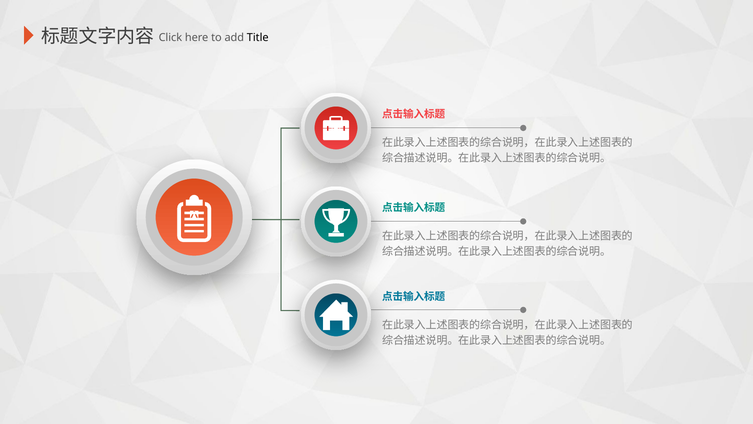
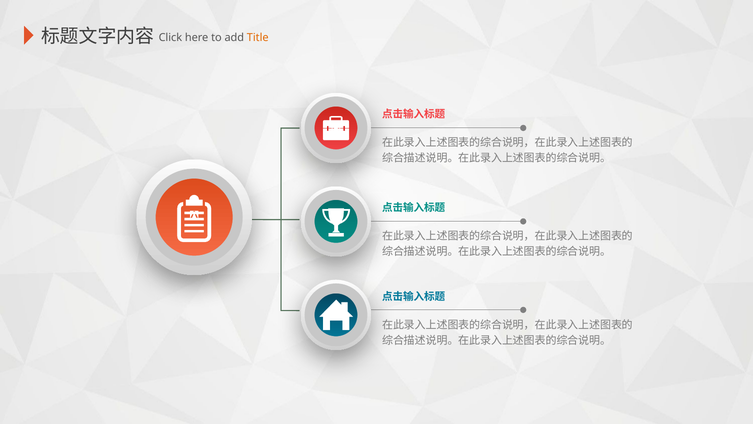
Title colour: black -> orange
